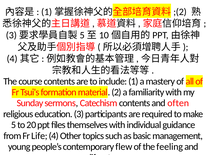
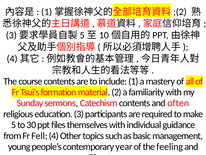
20: 20 -> 30
Fr Life: Life -> Fell
flew: flew -> year
